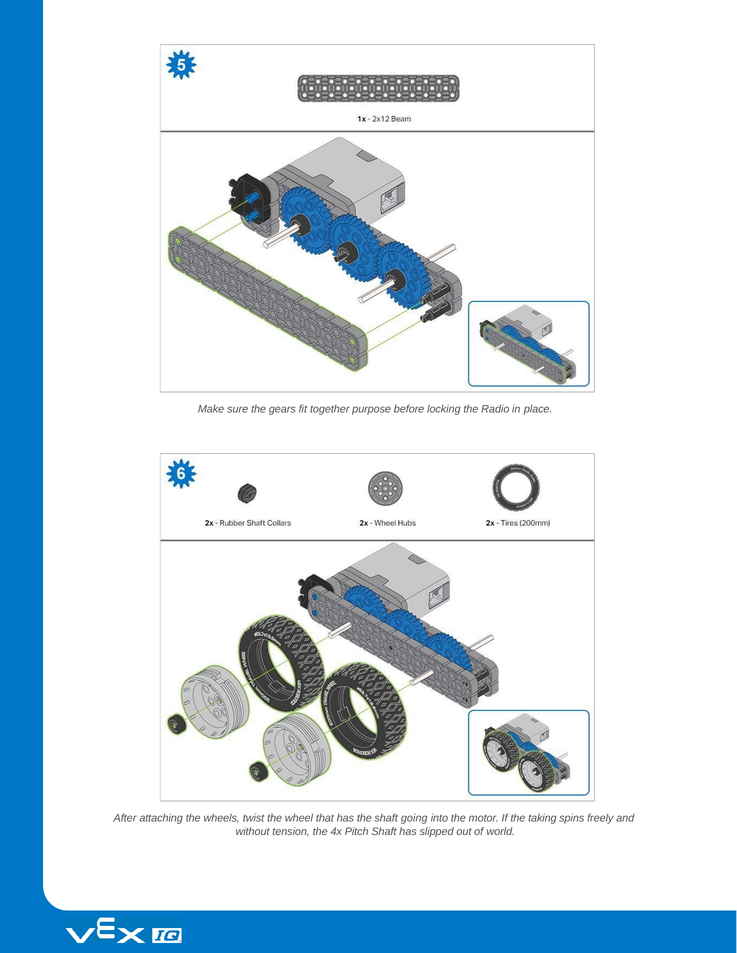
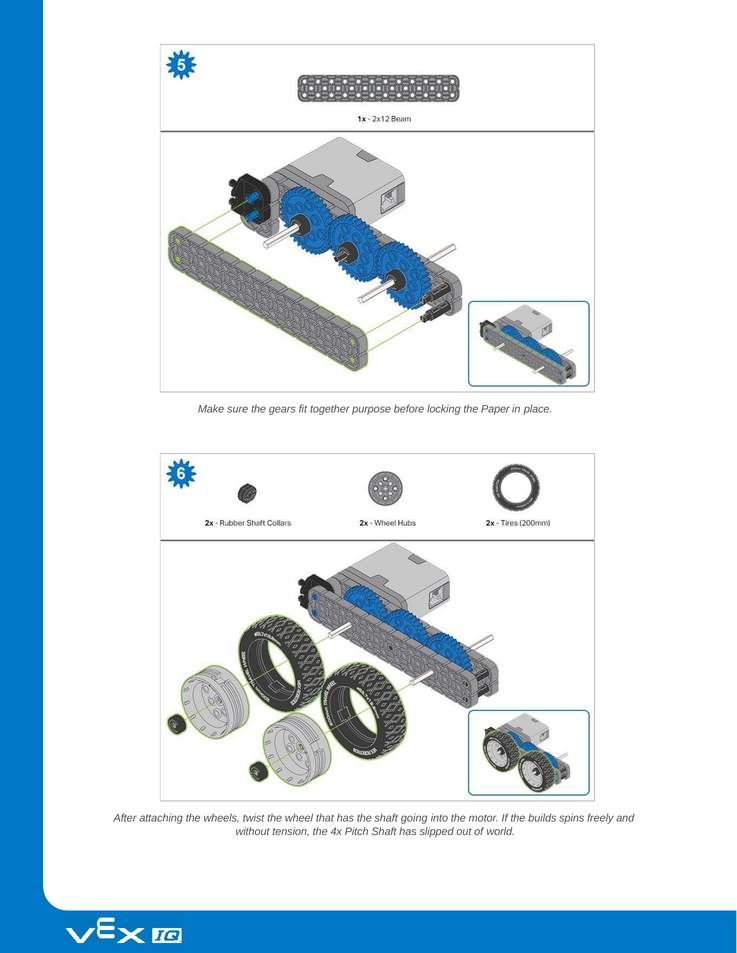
Radio: Radio -> Paper
taking: taking -> builds
